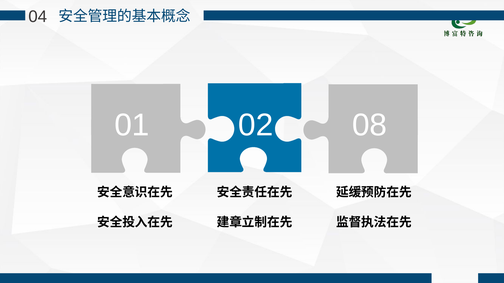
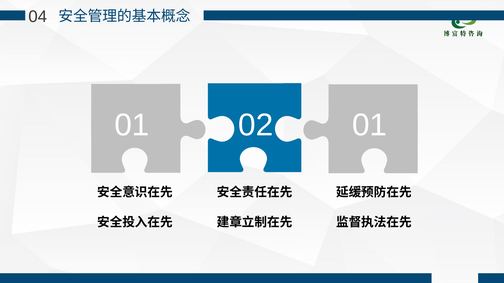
02 08: 08 -> 01
